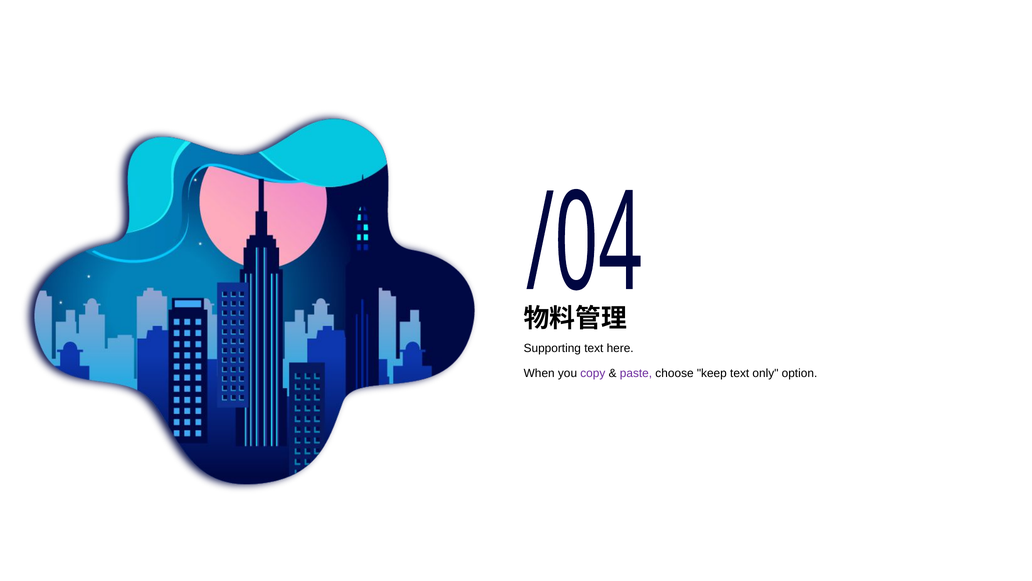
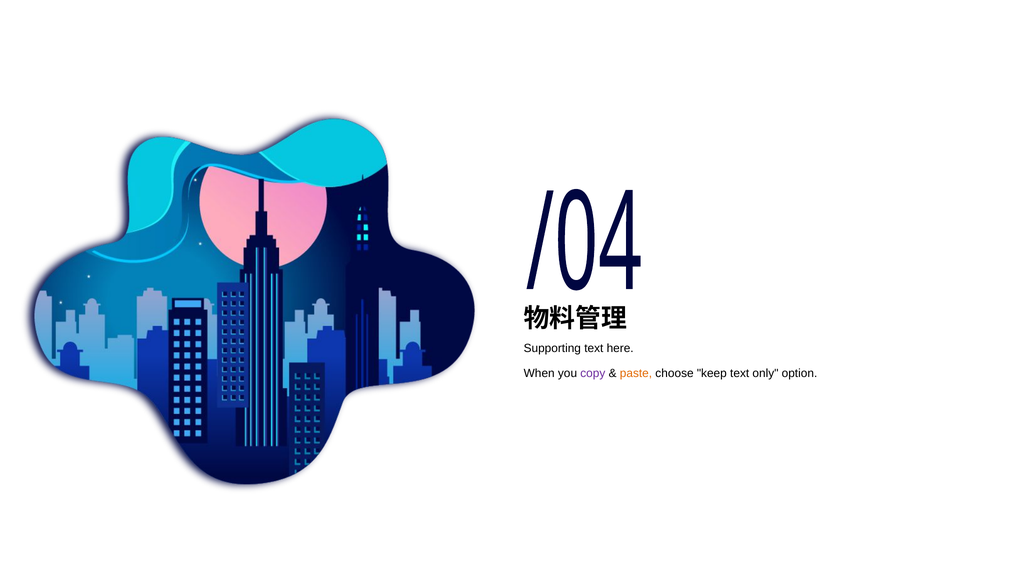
paste colour: purple -> orange
